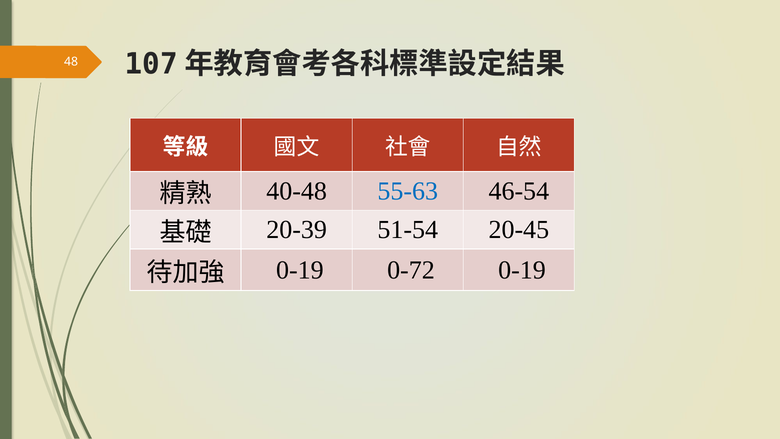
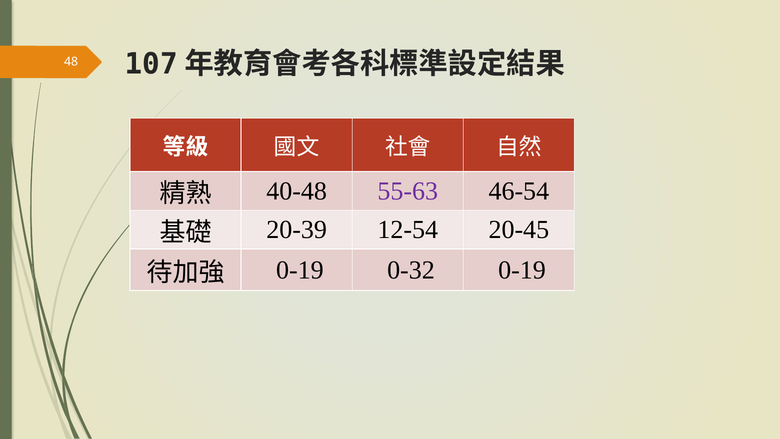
55-63 colour: blue -> purple
51-54: 51-54 -> 12-54
0-72: 0-72 -> 0-32
